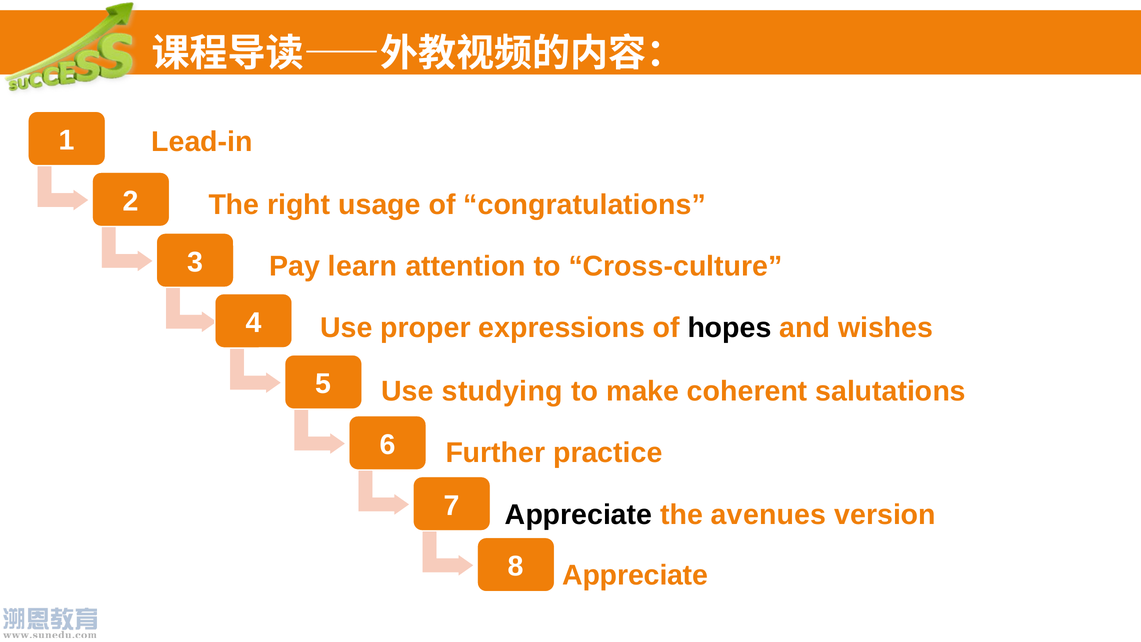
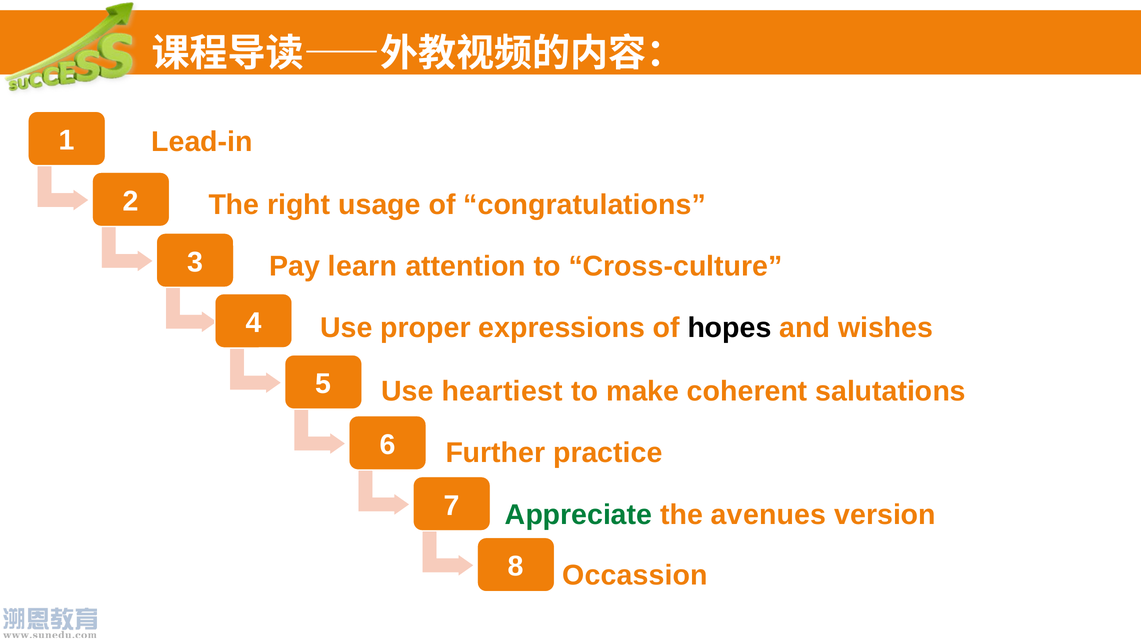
studying: studying -> heartiest
Appreciate at (579, 515) colour: black -> green
Appreciate at (635, 575): Appreciate -> Occassion
